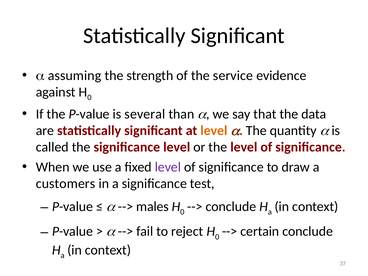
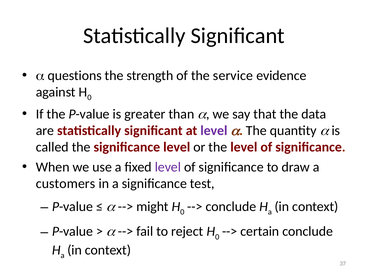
assuming: assuming -> questions
several: several -> greater
level at (214, 131) colour: orange -> purple
males: males -> might
